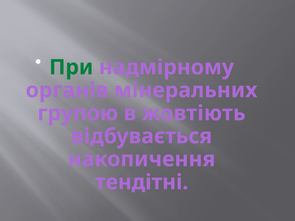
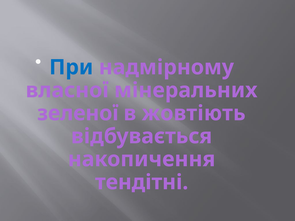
При colour: green -> blue
органів: органів -> власної
групою: групою -> зеленої
